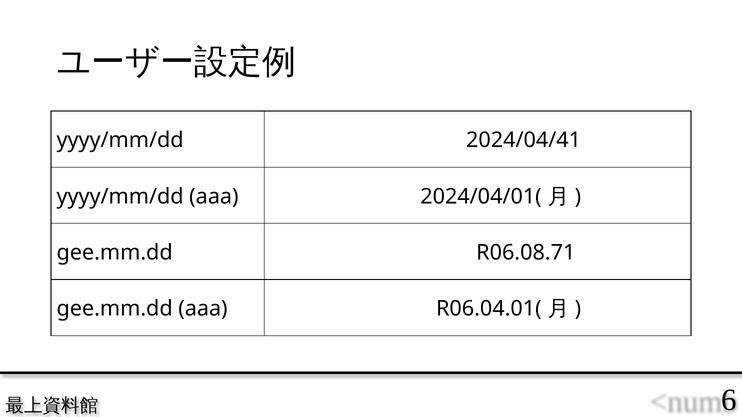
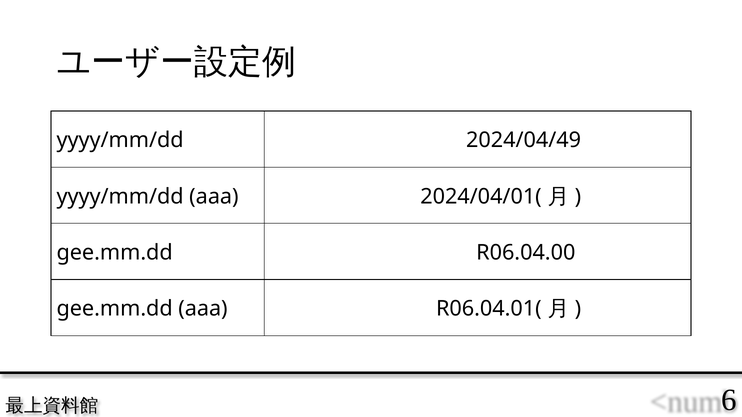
2024/04/41: 2024/04/41 -> 2024/04/49
R06.08.71: R06.08.71 -> R06.04.00
